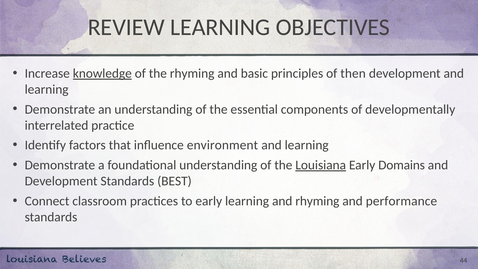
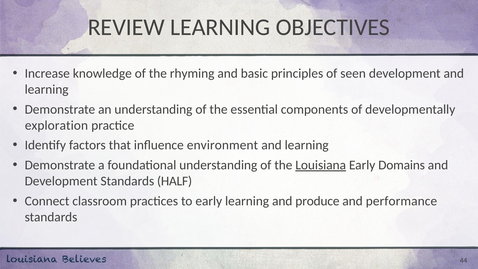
knowledge underline: present -> none
then: then -> seen
interrelated: interrelated -> exploration
BEST: BEST -> HALF
and rhyming: rhyming -> produce
